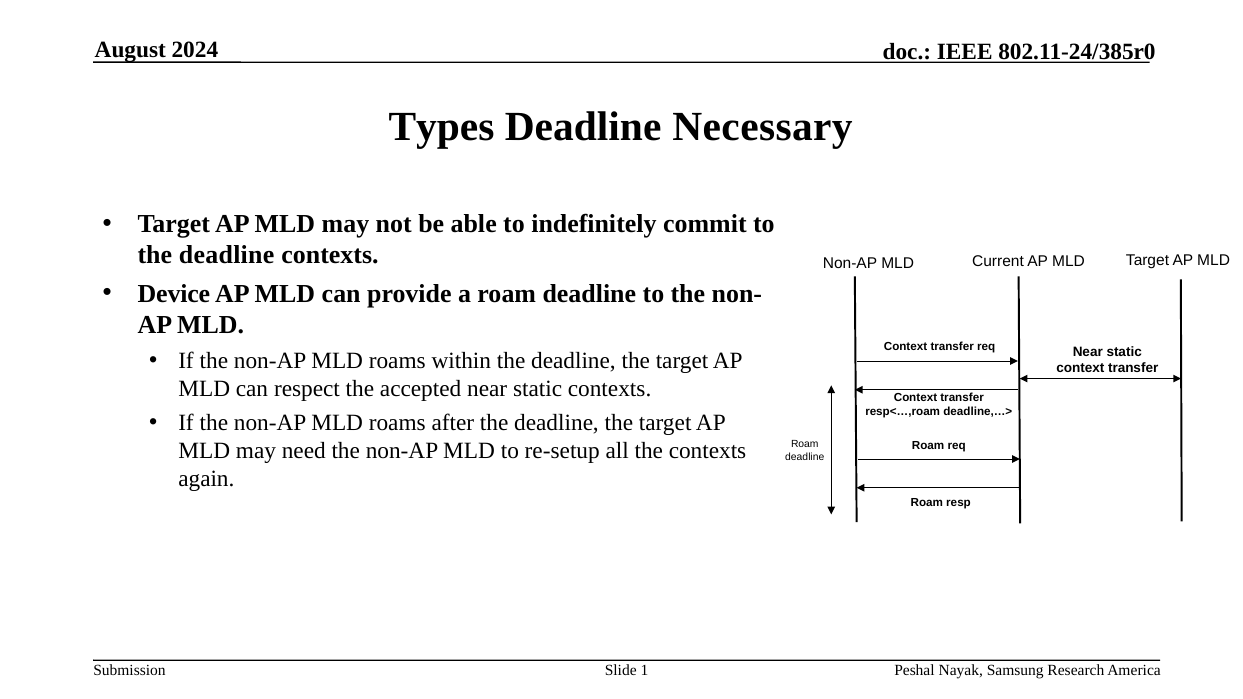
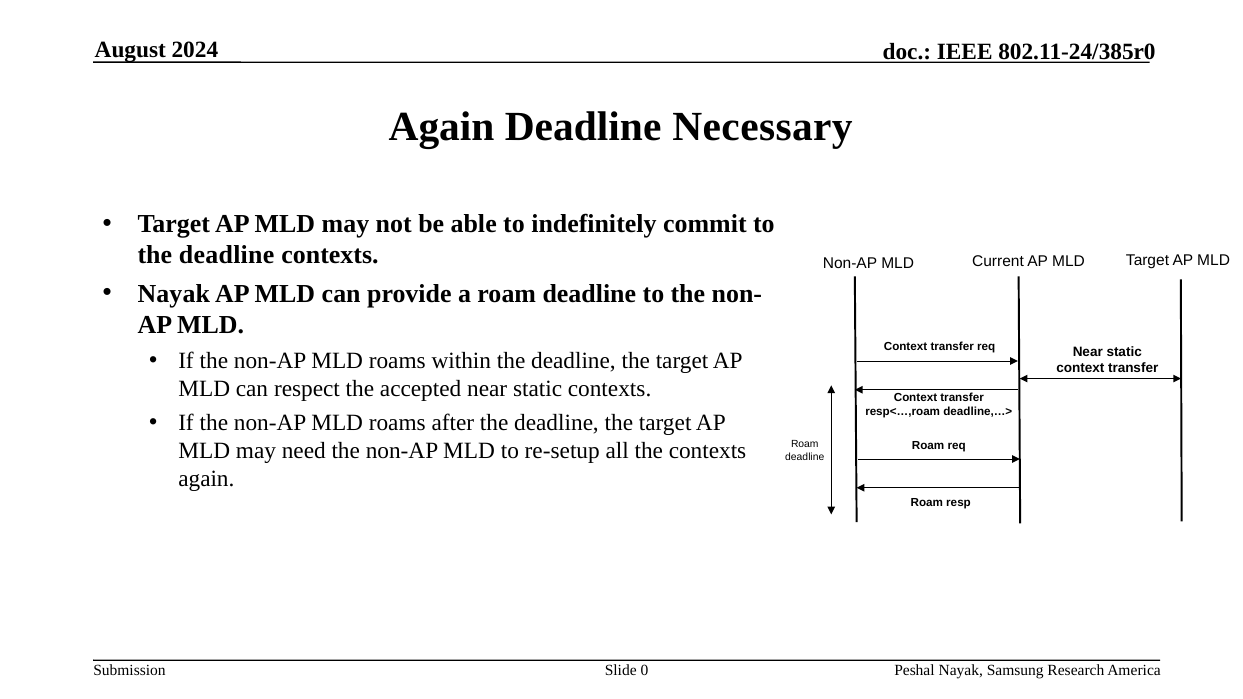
Types at (442, 127): Types -> Again
Device at (174, 294): Device -> Nayak
1: 1 -> 0
